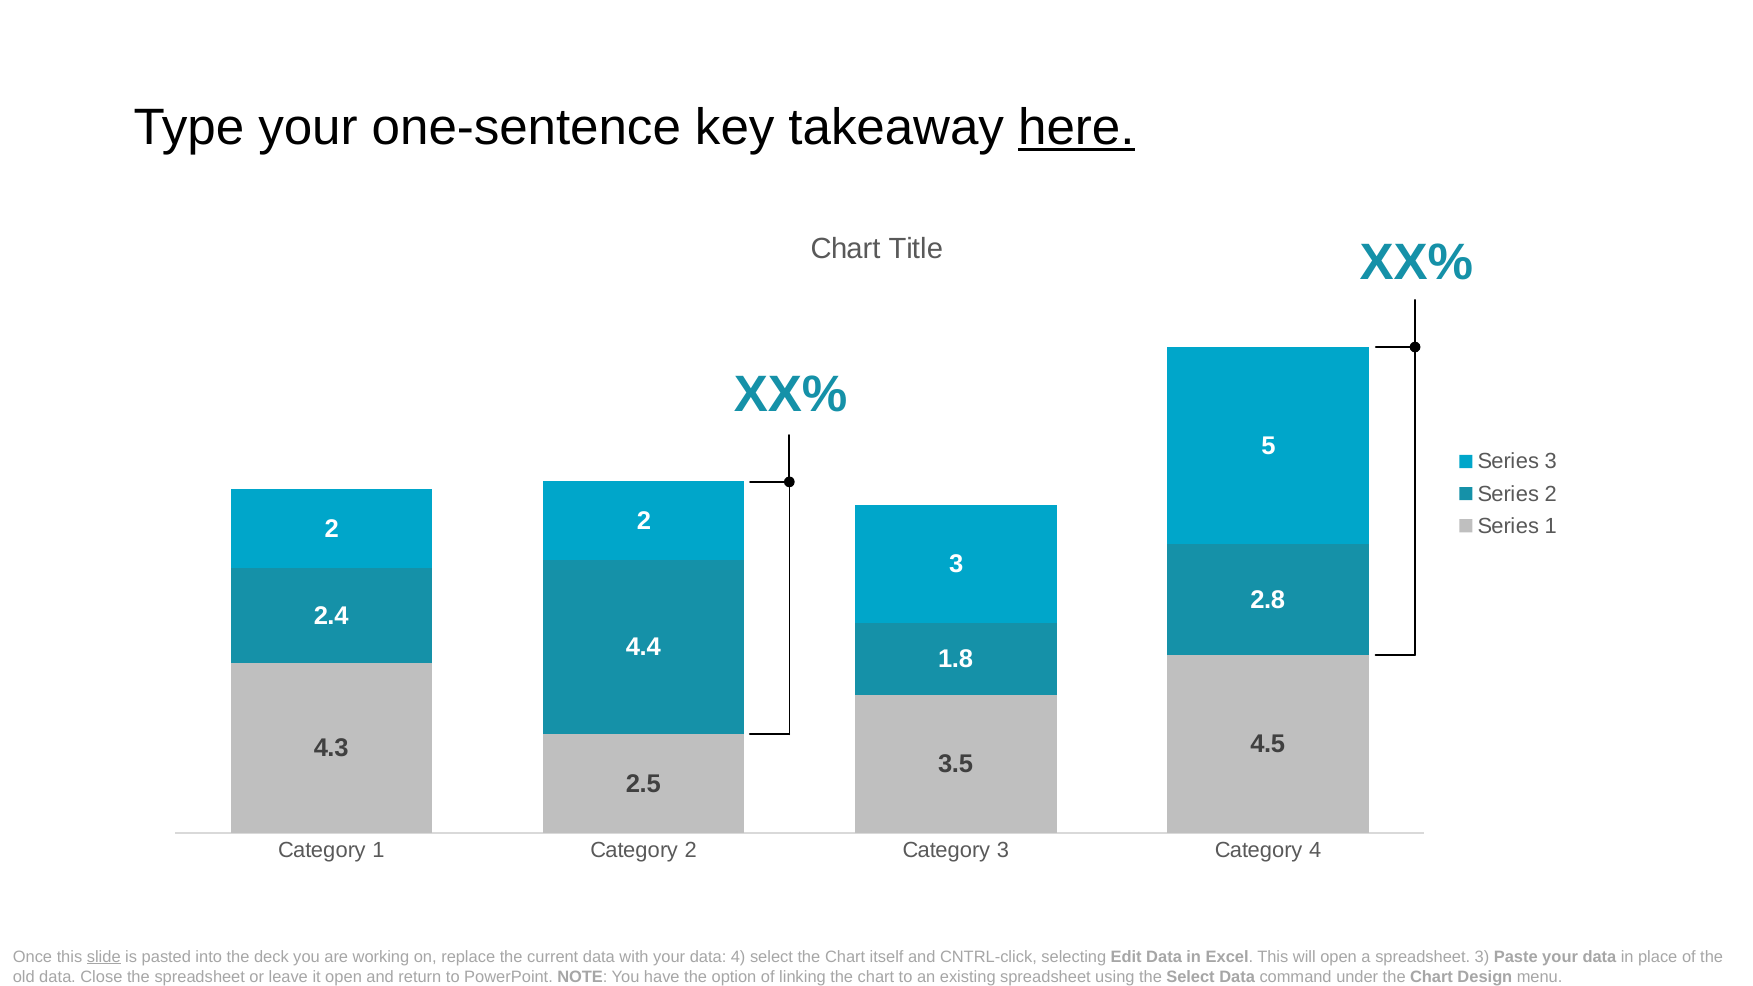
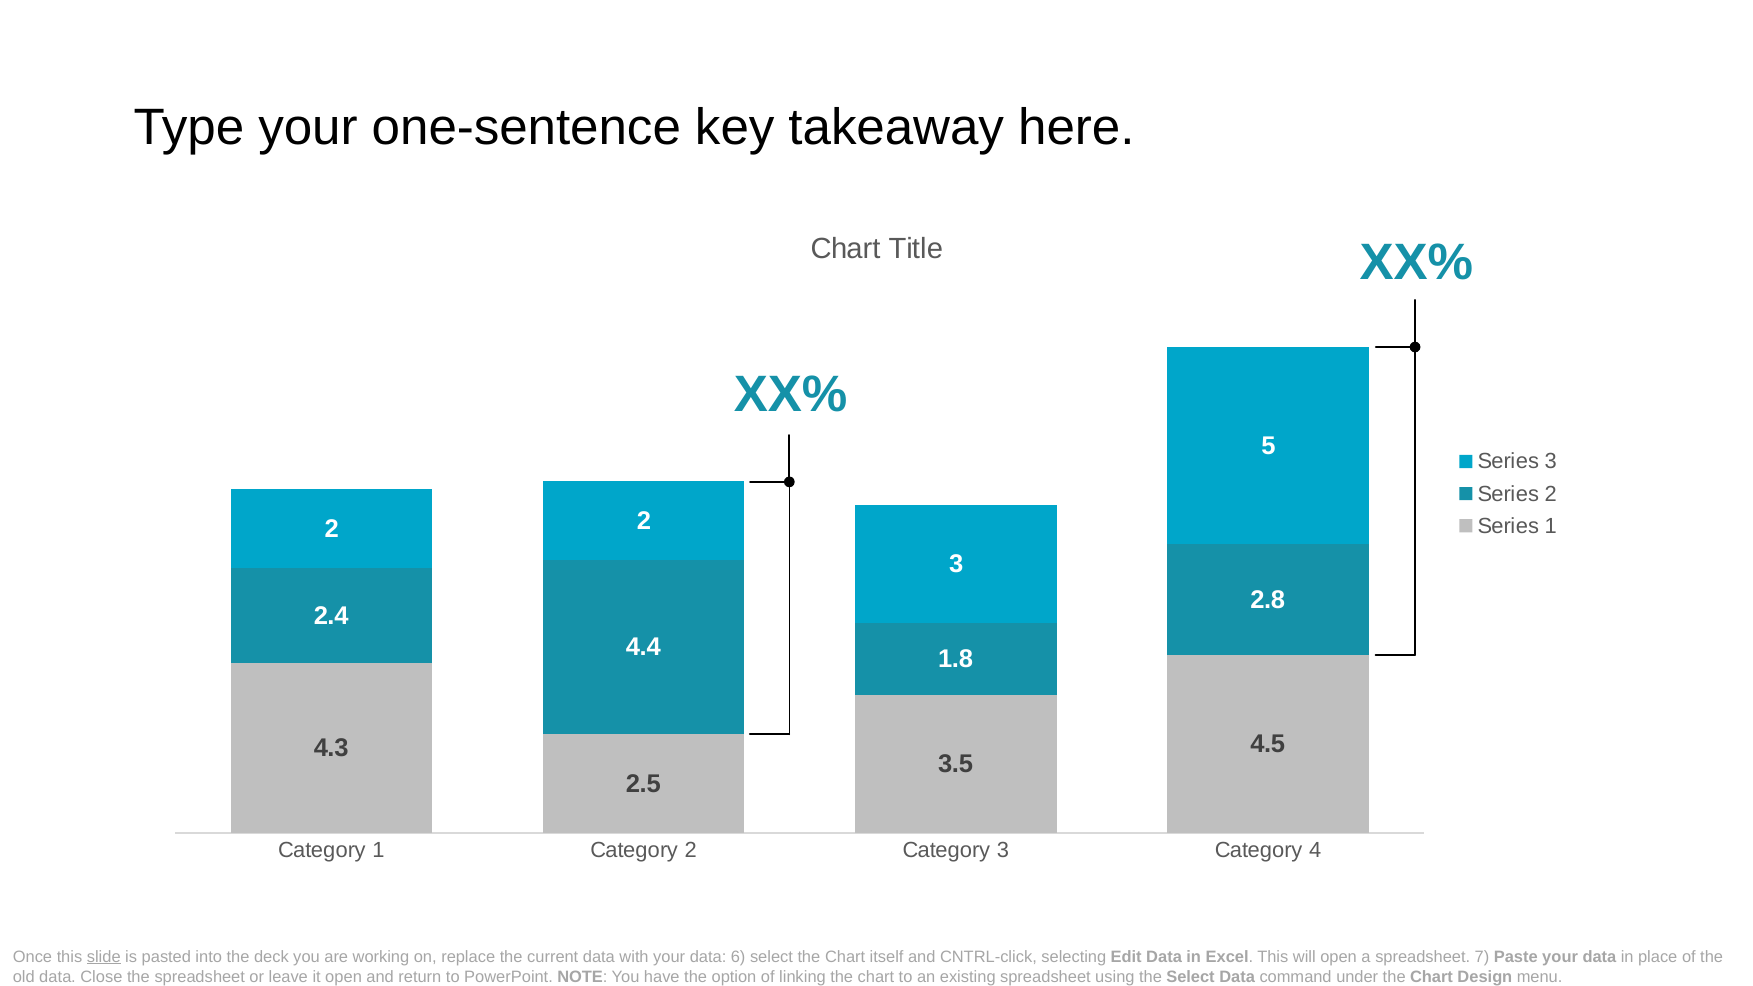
here underline: present -> none
data 4: 4 -> 6
spreadsheet 3: 3 -> 7
